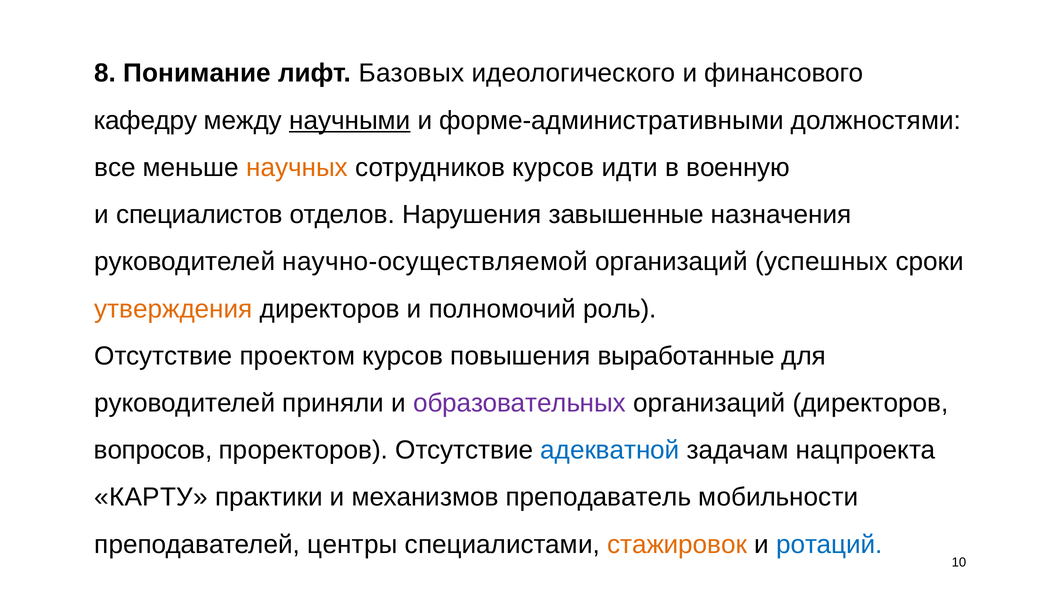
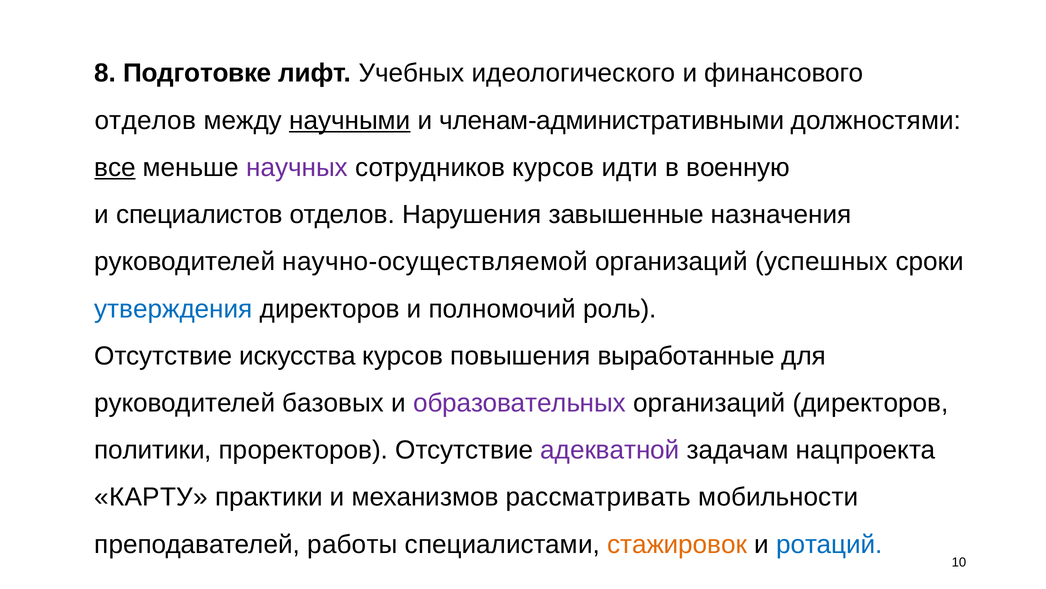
Понимание: Понимание -> Подготовке
Базовых: Базовых -> Учебных
кафедру at (146, 120): кафедру -> отделов
форме-административными: форме-административными -> членам-административными
все underline: none -> present
научных colour: orange -> purple
утверждения colour: orange -> blue
проектом: проектом -> искусства
приняли: приняли -> базовых
вопросов: вопросов -> политики
адекватной colour: blue -> purple
преподаватель: преподаватель -> рассматривать
центры: центры -> работы
